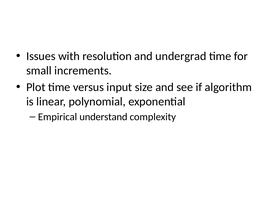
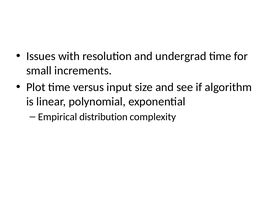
understand: understand -> distribution
